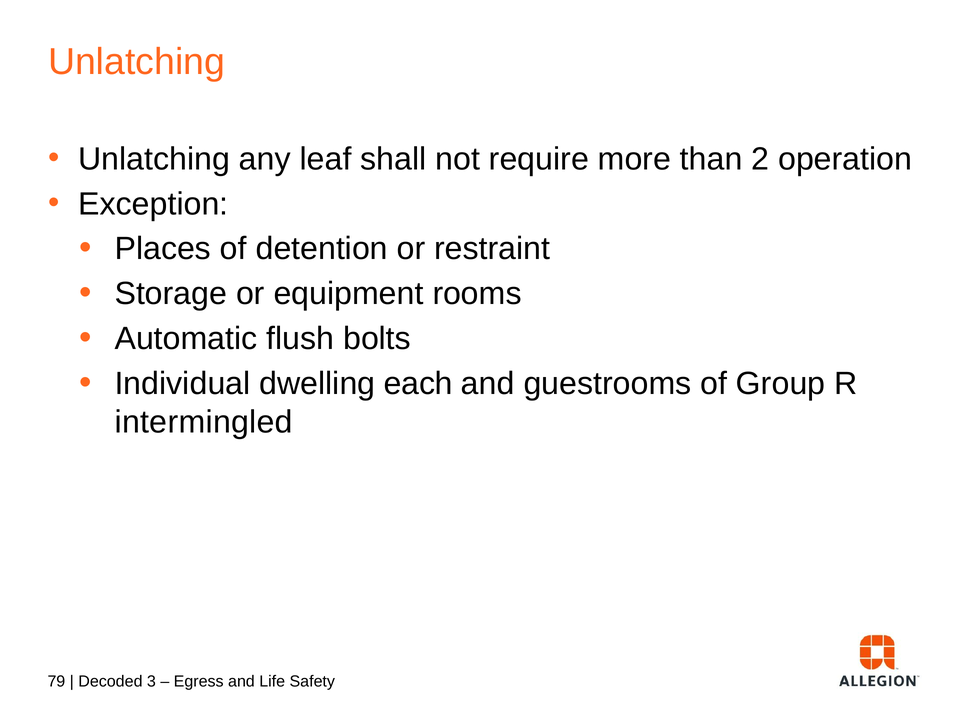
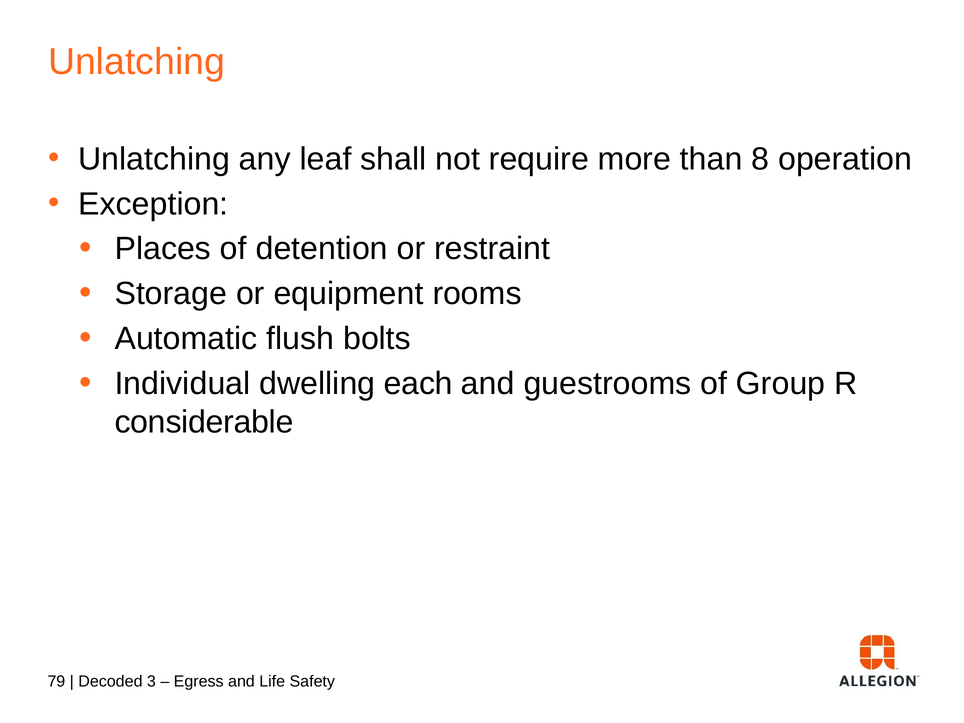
2: 2 -> 8
intermingled: intermingled -> considerable
